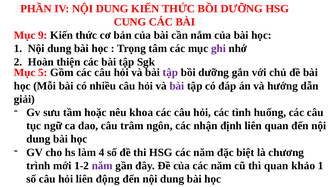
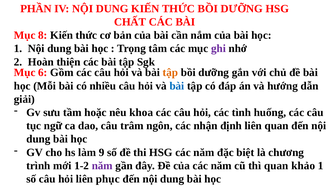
CUNG: CUNG -> CHẤT
9: 9 -> 8
5: 5 -> 6
tập at (170, 72) colour: purple -> orange
bài at (177, 86) colour: purple -> blue
4: 4 -> 9
động: động -> phục
